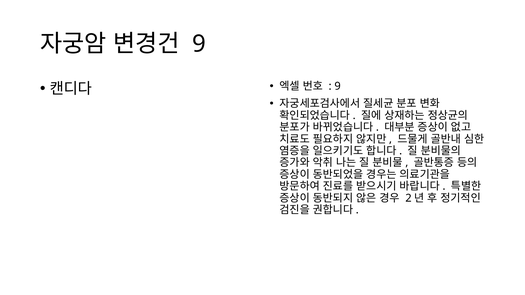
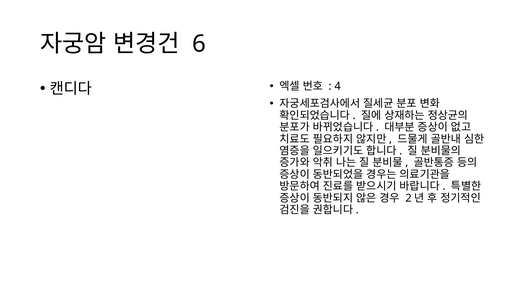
9 at (199, 44): 9 -> 6
9 at (338, 86): 9 -> 4
